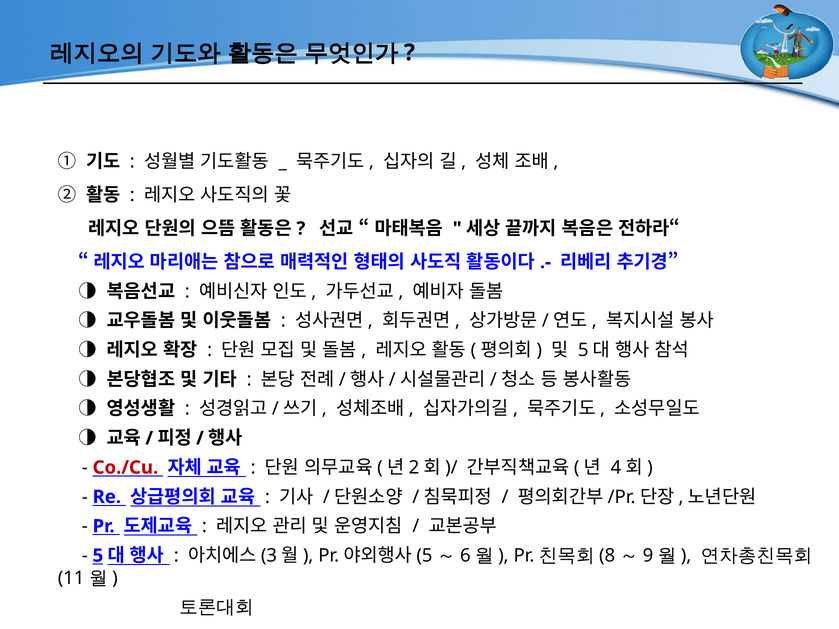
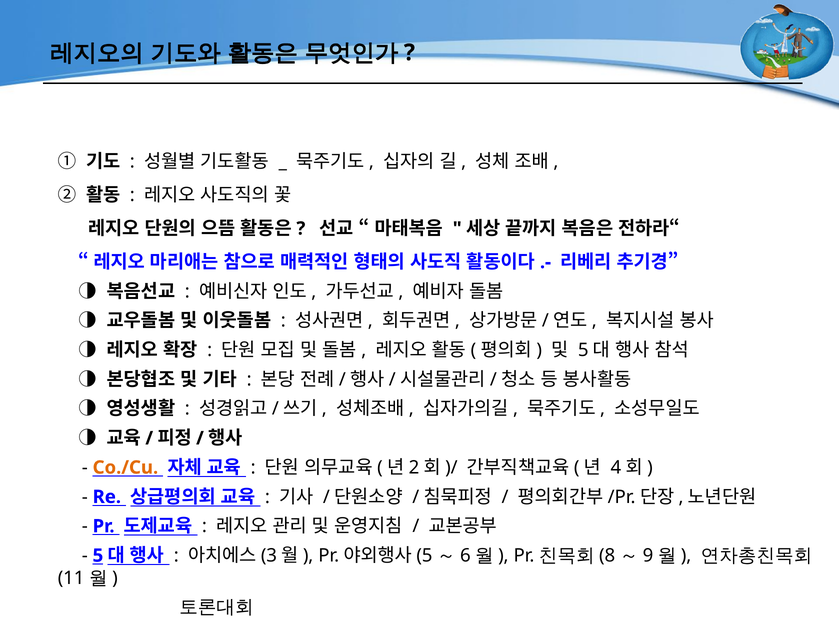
Co./Cu colour: red -> orange
